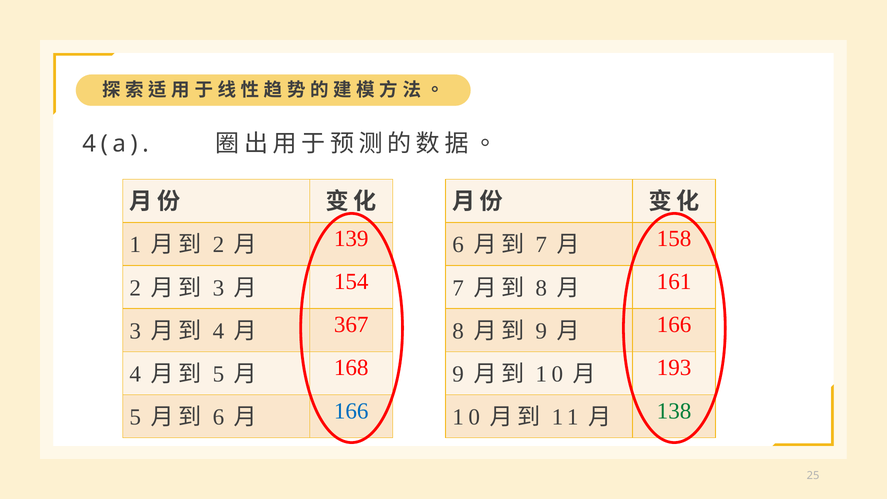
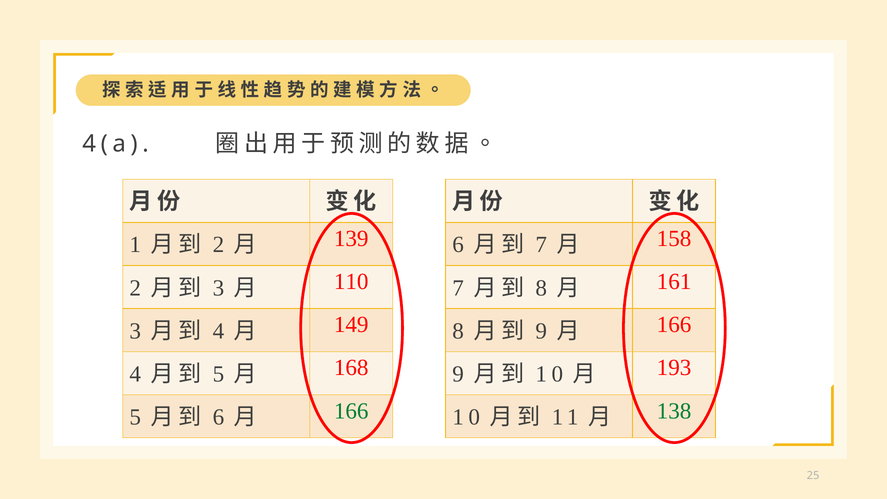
154: 154 -> 110
367: 367 -> 149
166 at (351, 411) colour: blue -> green
